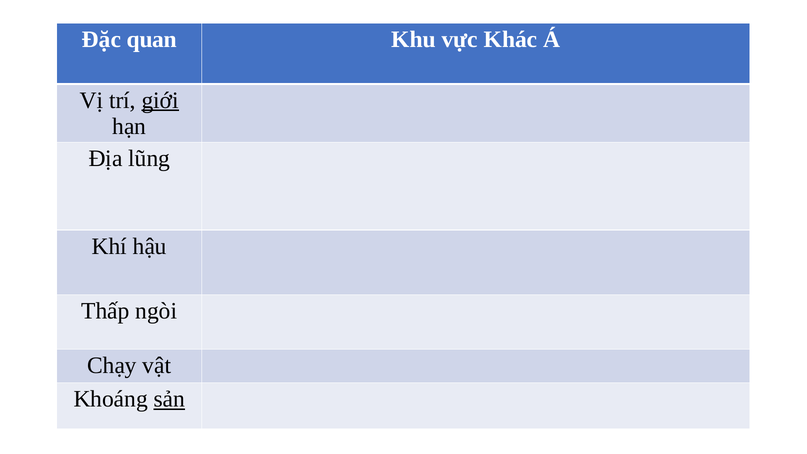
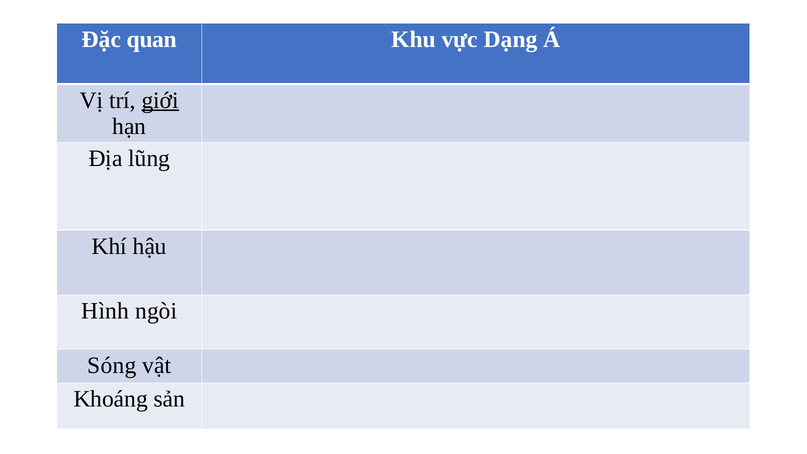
Khác: Khác -> Dạng
Thấp: Thấp -> Hình
Chạy: Chạy -> Sóng
sản underline: present -> none
